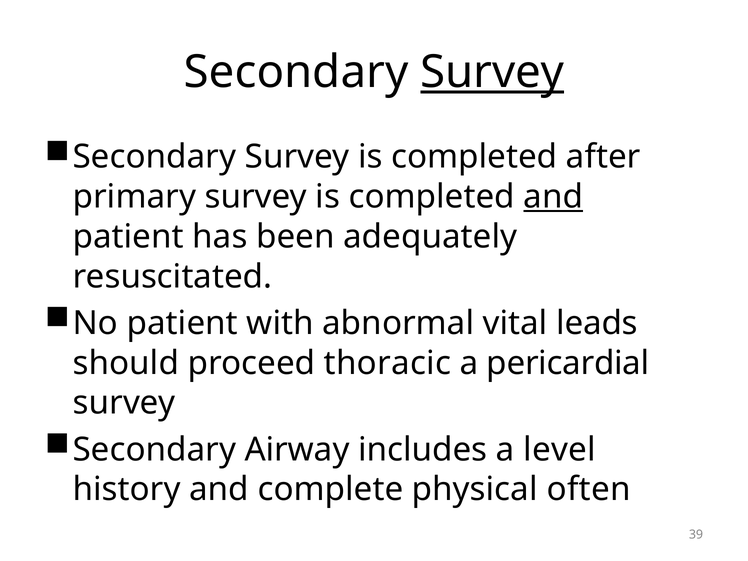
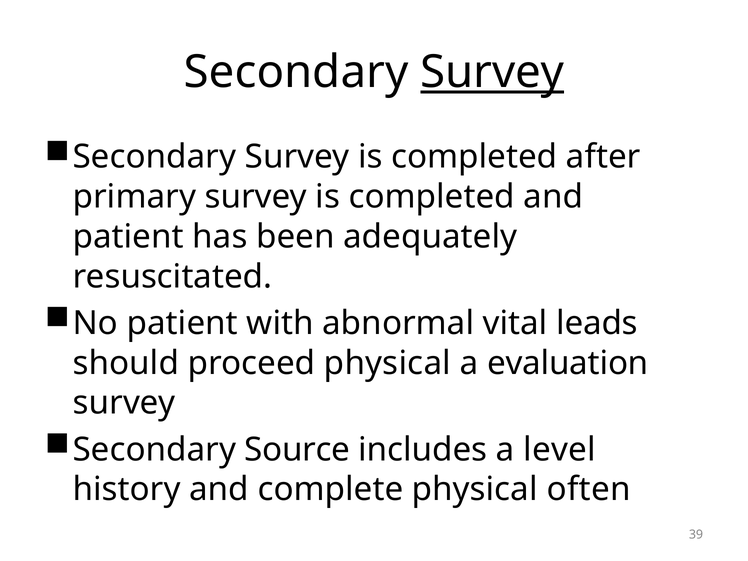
and at (553, 197) underline: present -> none
proceed thoracic: thoracic -> physical
pericardial: pericardial -> evaluation
Airway: Airway -> Source
